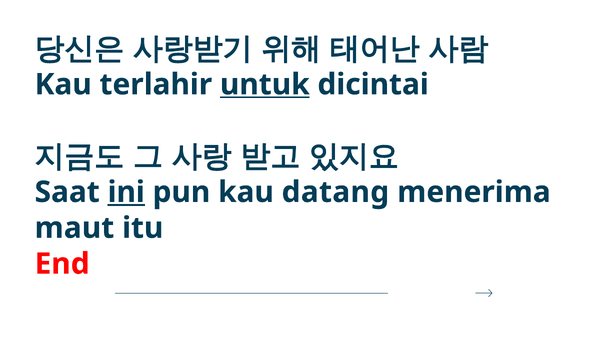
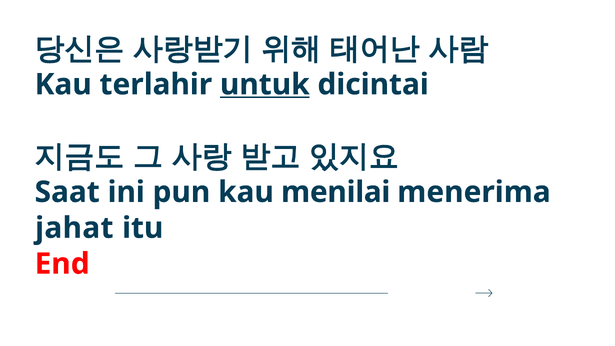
ini underline: present -> none
datang: datang -> menilai
maut: maut -> jahat
